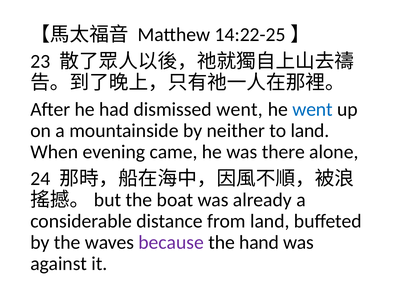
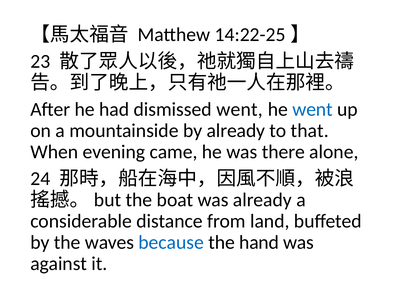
by neither: neither -> already
to land: land -> that
because colour: purple -> blue
